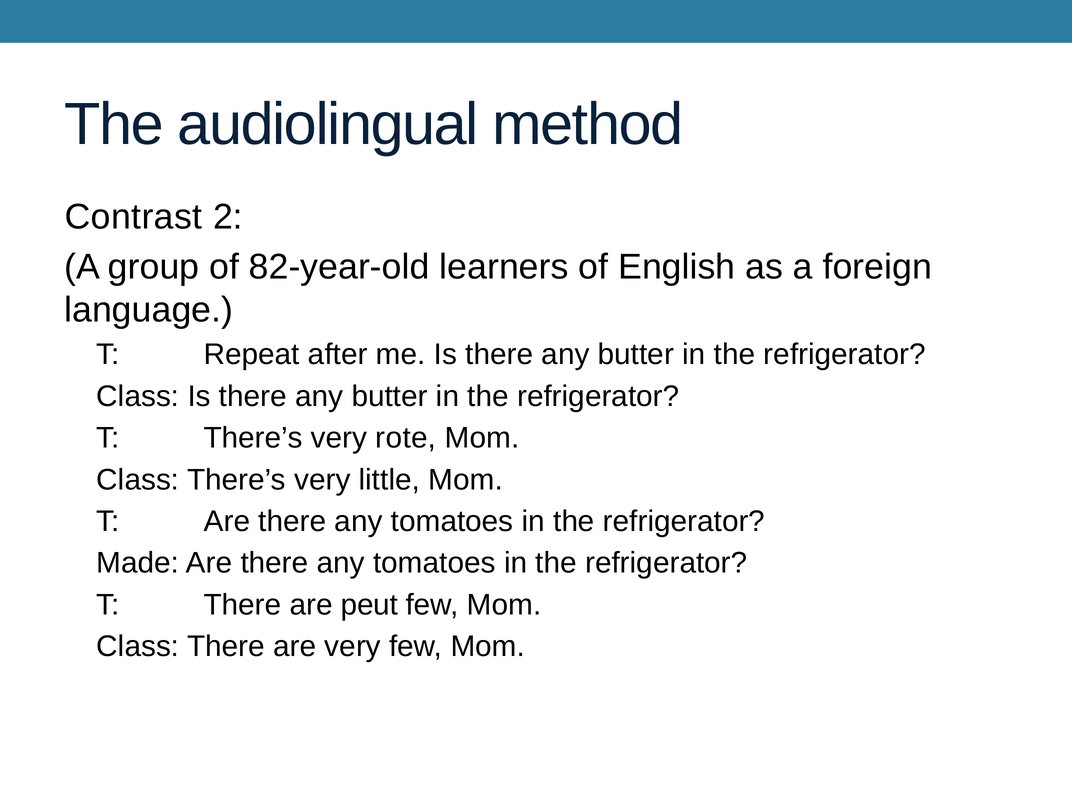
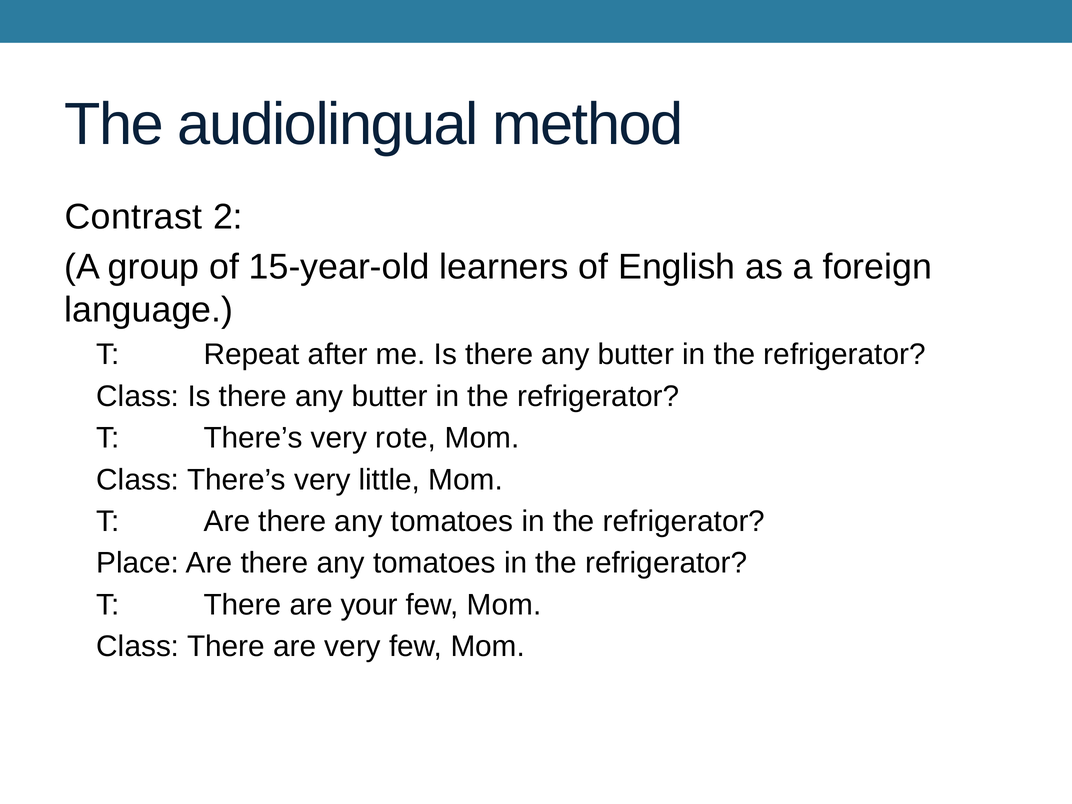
82-year-old: 82-year-old -> 15-year-old
Made: Made -> Place
peut: peut -> your
